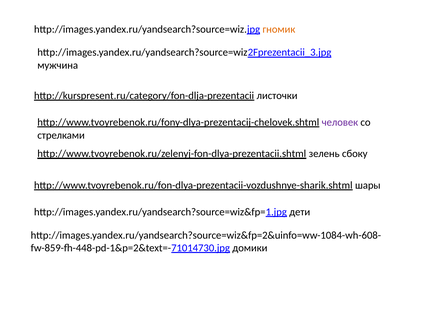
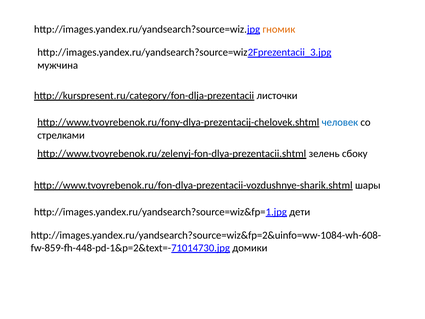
человек colour: purple -> blue
